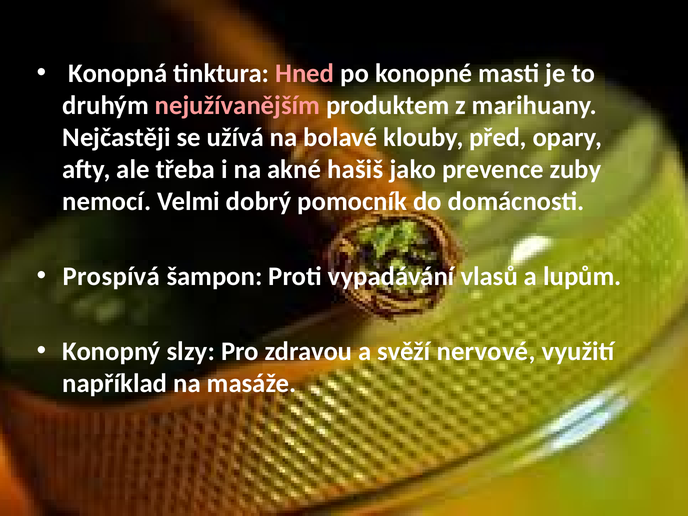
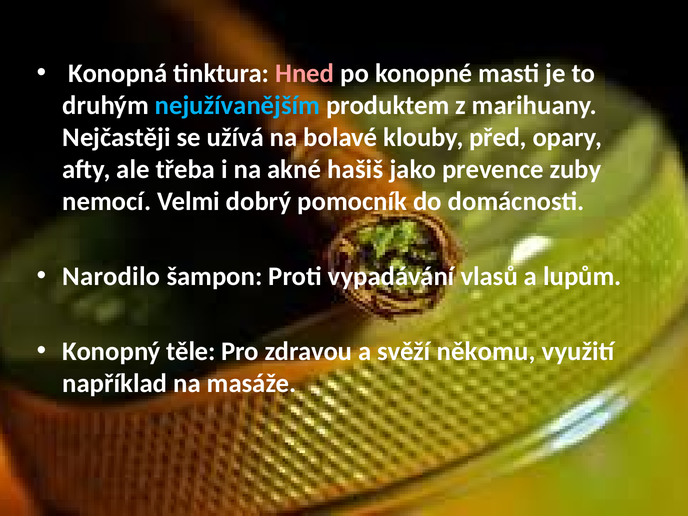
nejužívanějším colour: pink -> light blue
Prospívá: Prospívá -> Narodilo
slzy: slzy -> těle
nervové: nervové -> někomu
